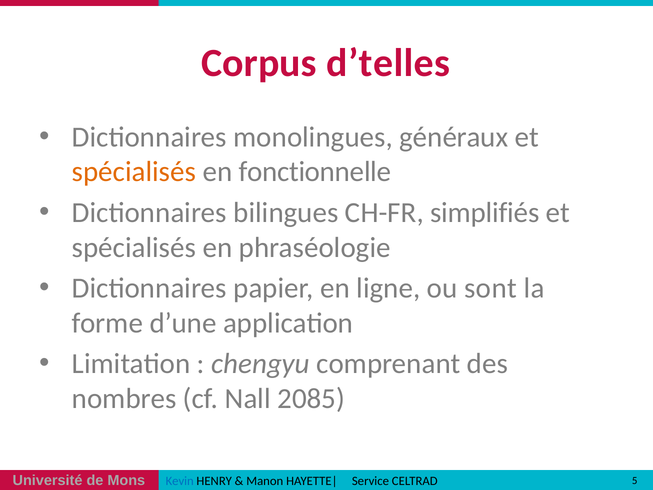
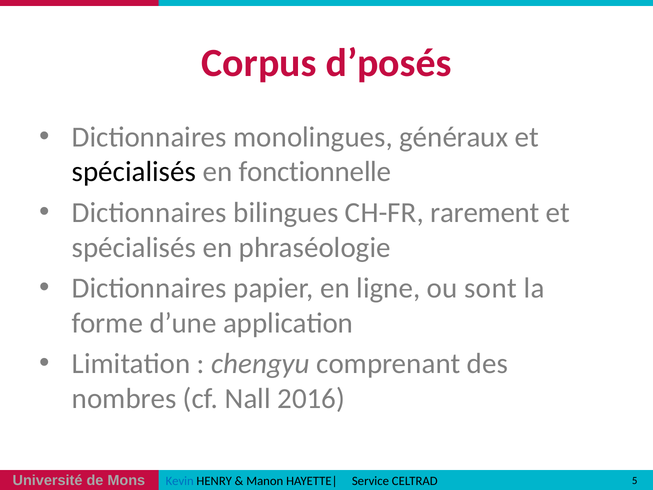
d’telles: d’telles -> d’posés
spécialisés at (134, 172) colour: orange -> black
simplifiés: simplifiés -> rarement
2085: 2085 -> 2016
